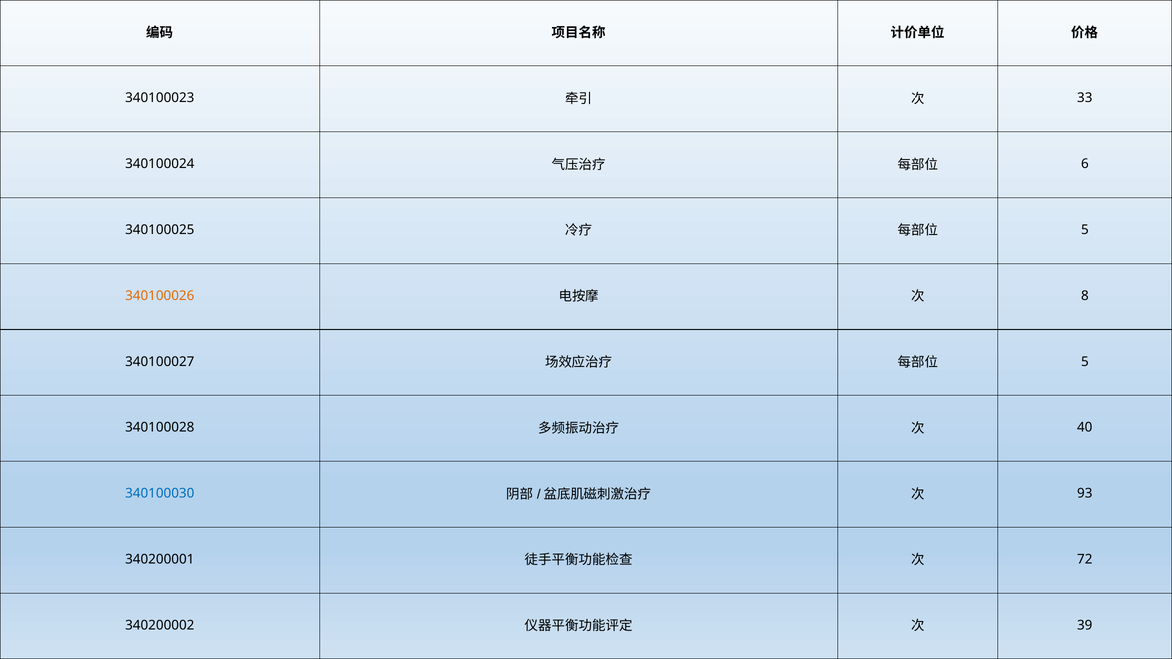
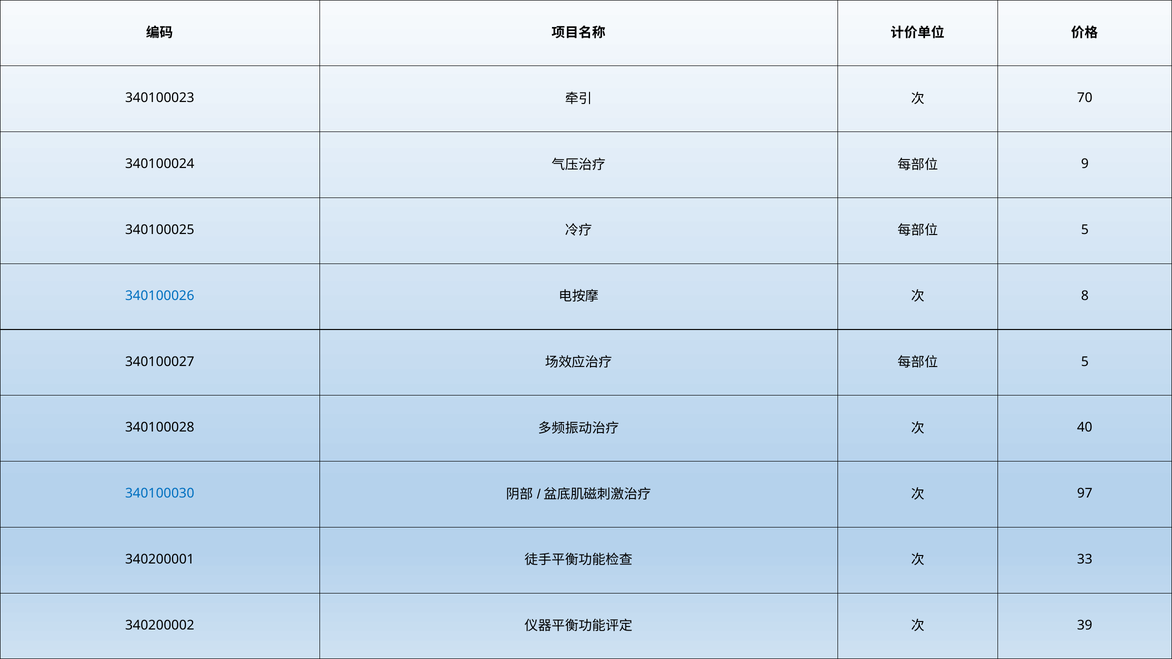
33: 33 -> 70
6: 6 -> 9
340100026 colour: orange -> blue
93: 93 -> 97
72: 72 -> 33
